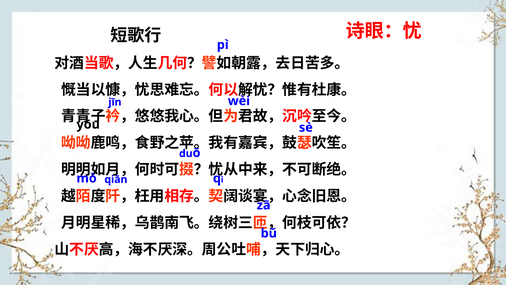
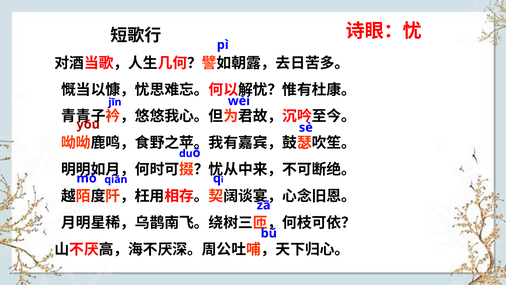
yōu colour: black -> red
